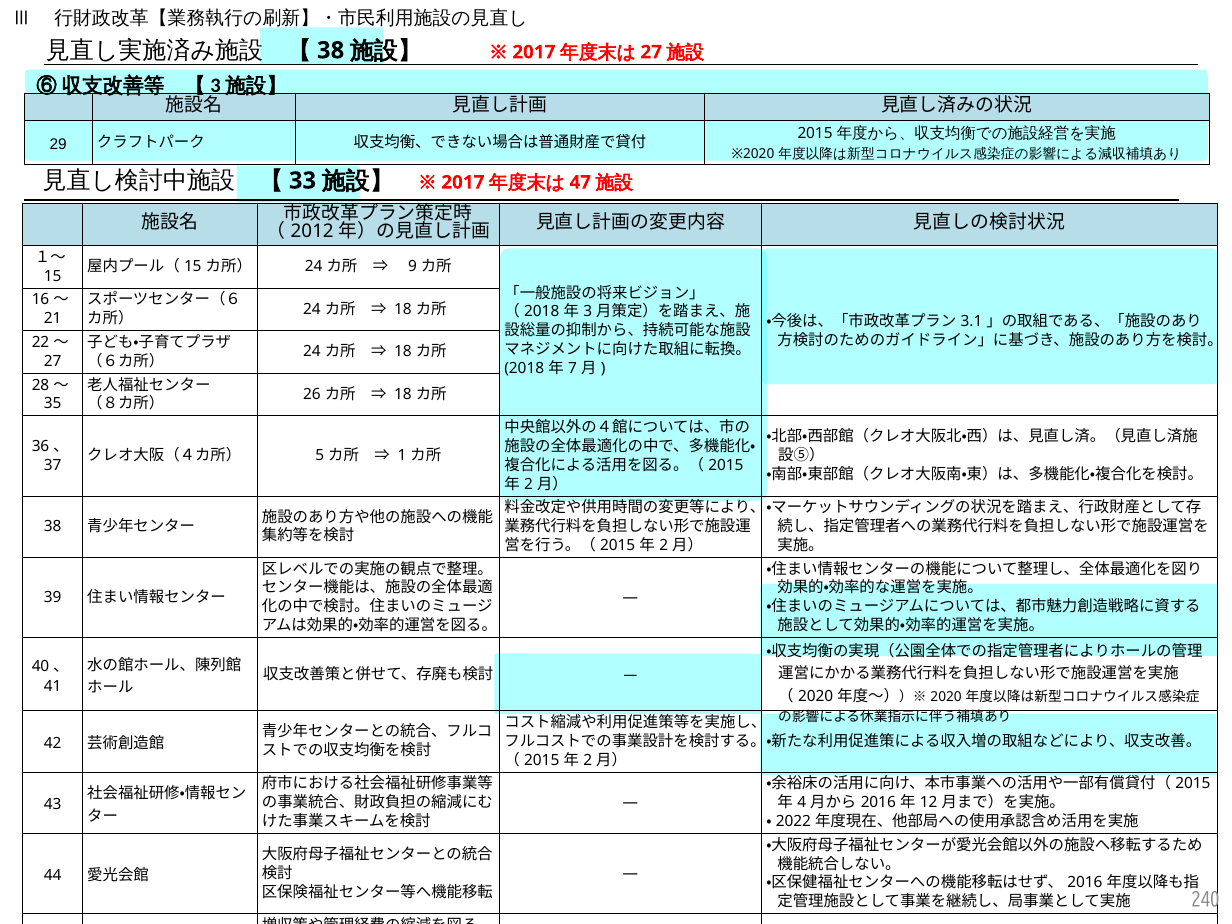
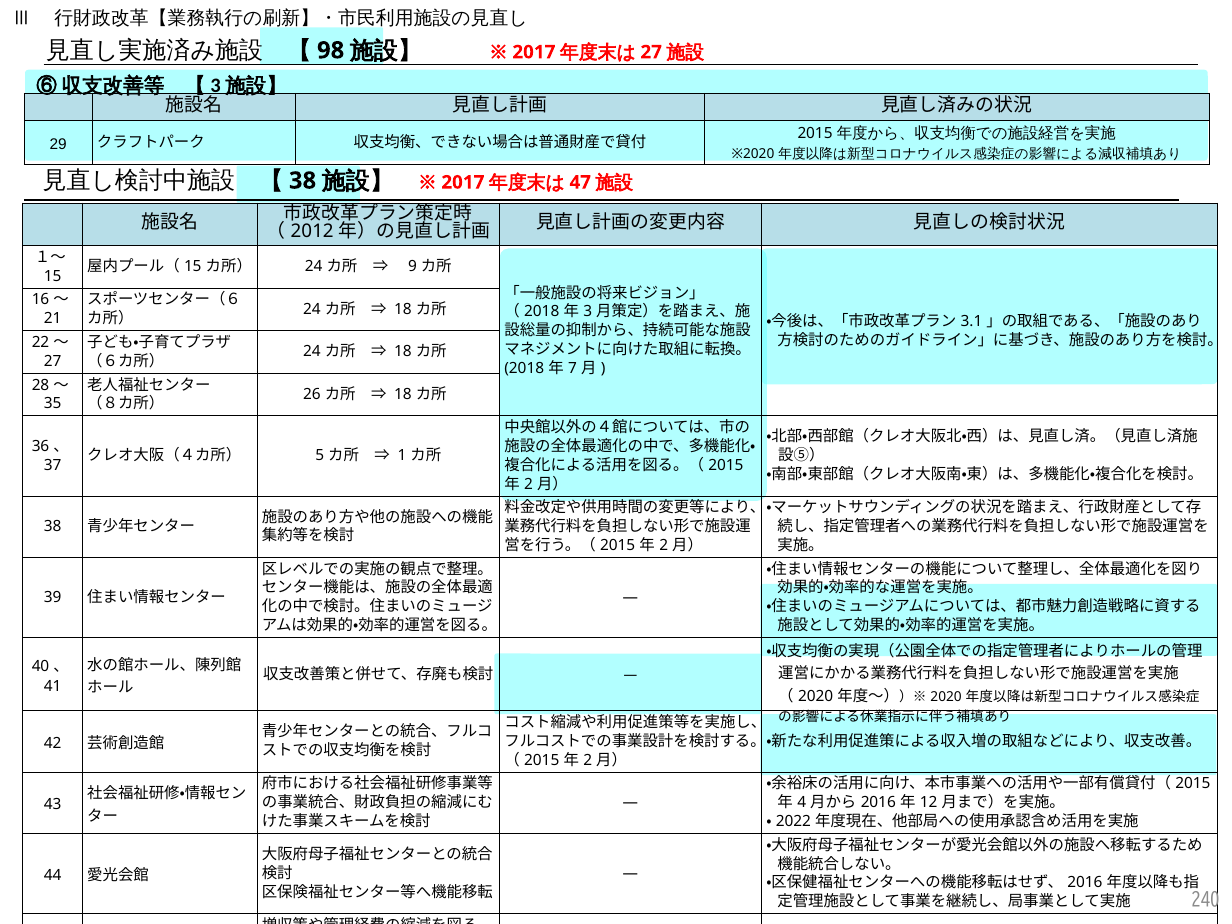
38 at (331, 50): 38 -> 98
33 at (303, 181): 33 -> 38
